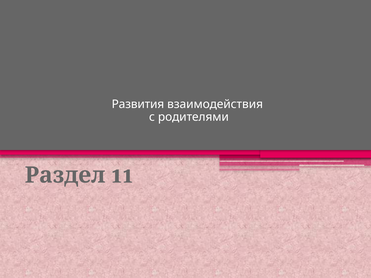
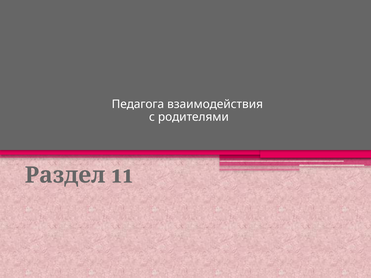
Развития: Развития -> Педагога
